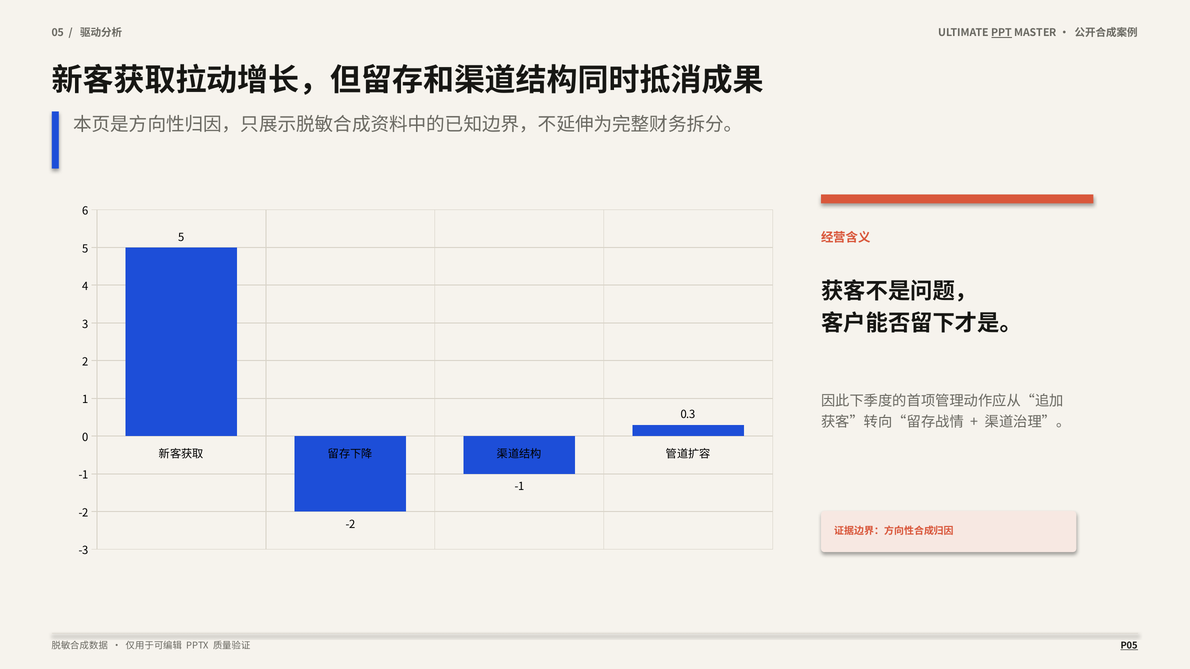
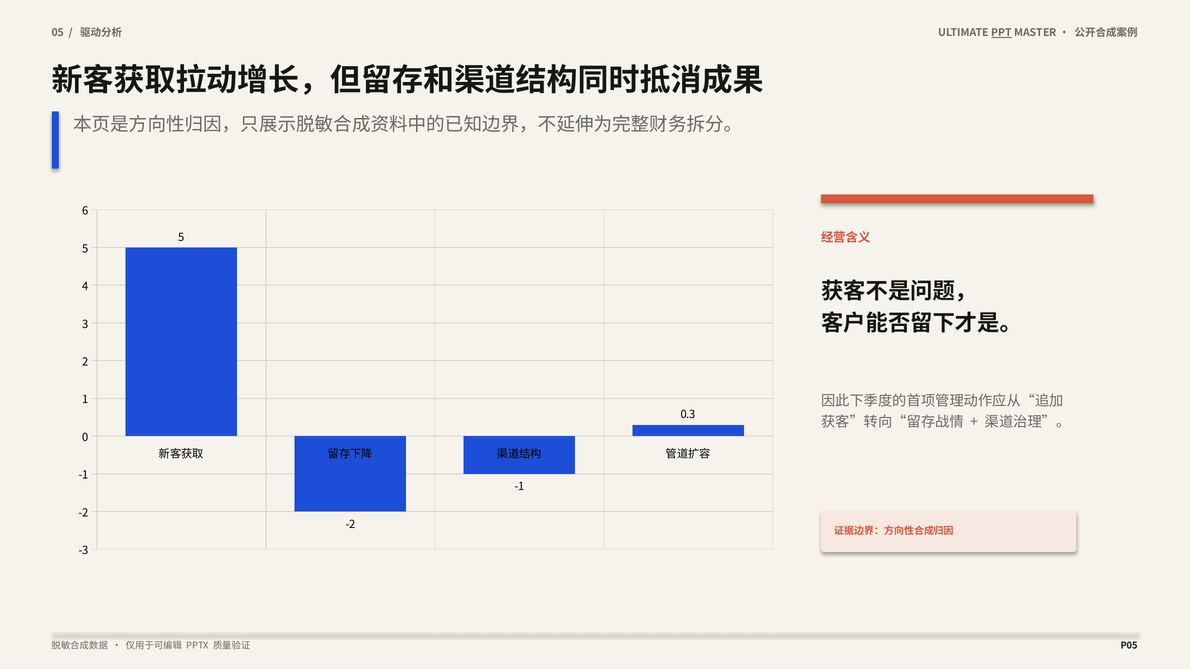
P05 underline: present -> none
